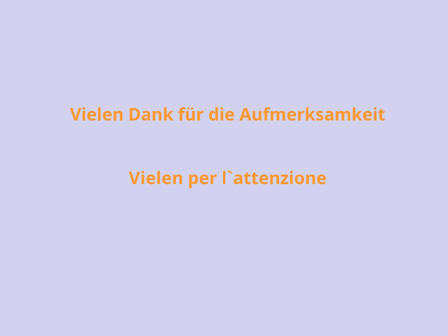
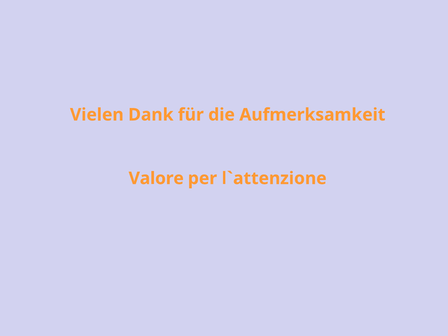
Vielen at (156, 178): Vielen -> Valore
